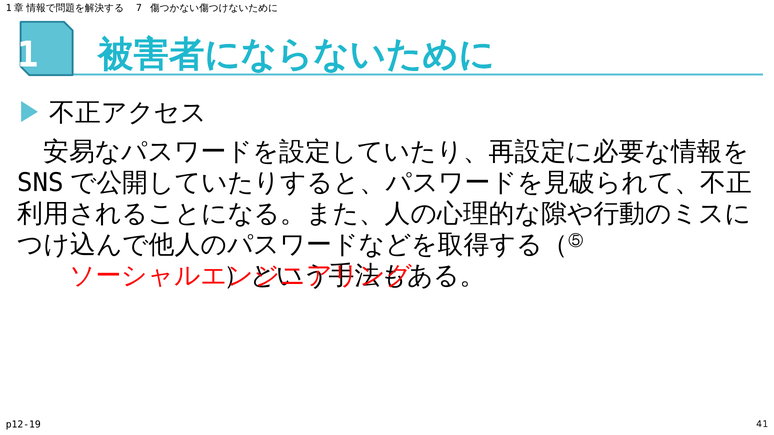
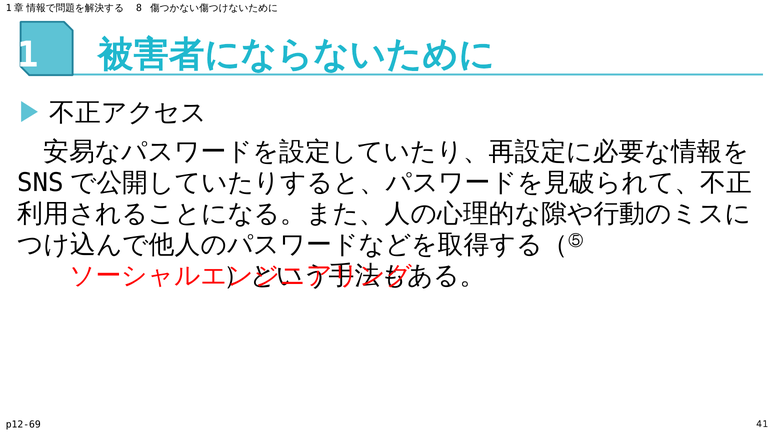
7: 7 -> 8
p12-19: p12-19 -> p12-69
